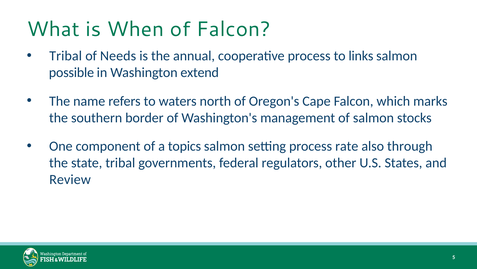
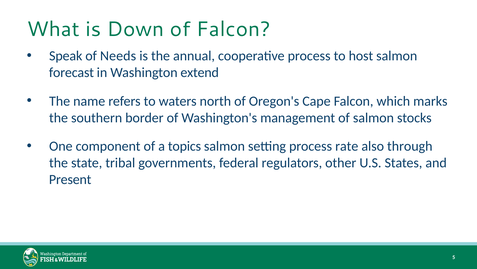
When: When -> Down
Tribal at (66, 56): Tribal -> Speak
links: links -> host
possible: possible -> forecast
Review: Review -> Present
